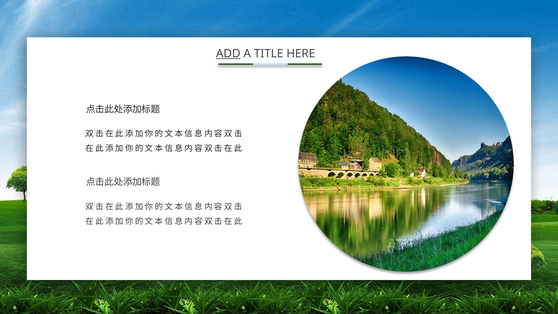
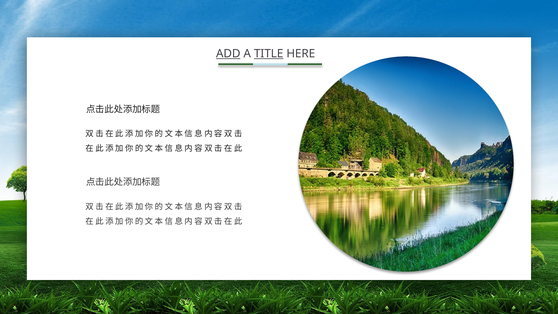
TITLE underline: none -> present
